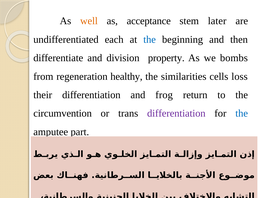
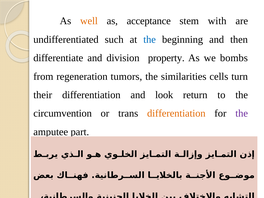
later: later -> with
each: each -> such
healthy: healthy -> tumors
loss: loss -> turn
frog: frog -> look
differentiation at (176, 113) colour: purple -> orange
the at (242, 113) colour: blue -> purple
